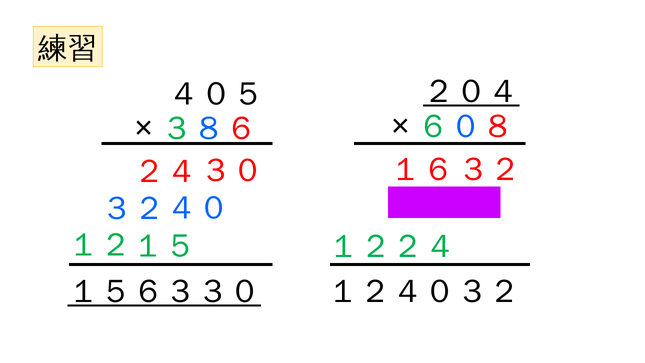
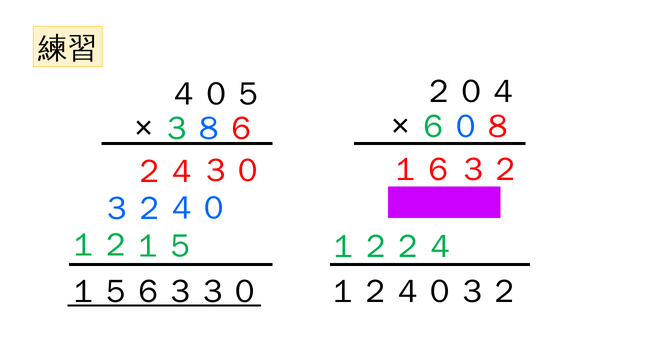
２０４ underline: present -> none
